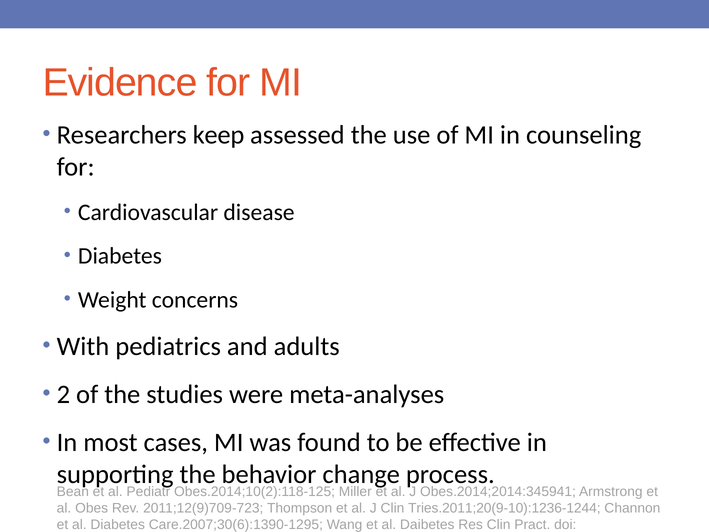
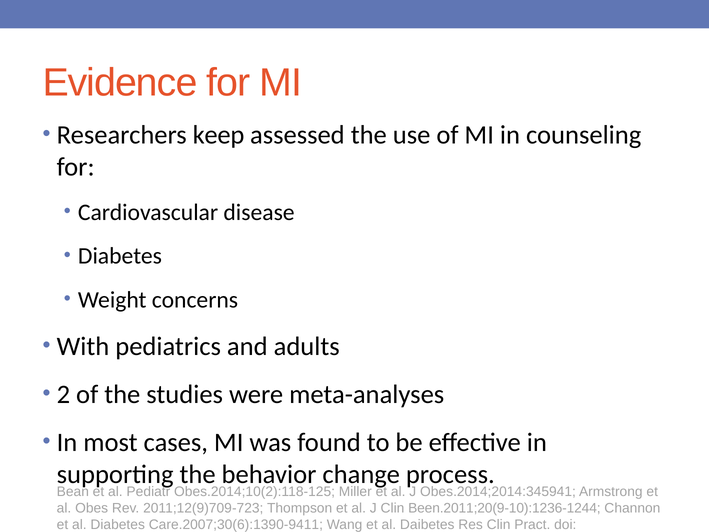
Tries.2011;20(9-10):1236-1244: Tries.2011;20(9-10):1236-1244 -> Been.2011;20(9-10):1236-1244
Care.2007;30(6):1390-1295: Care.2007;30(6):1390-1295 -> Care.2007;30(6):1390-9411
